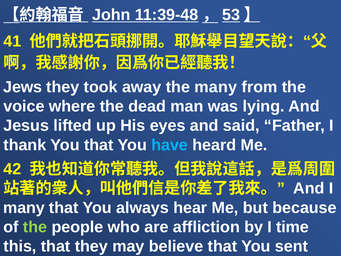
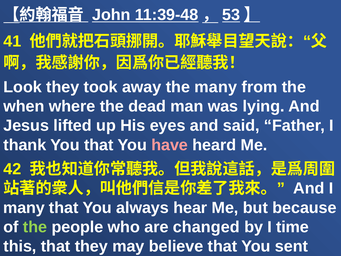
Jews: Jews -> Look
voice: voice -> when
have colour: light blue -> pink
affliction: affliction -> changed
